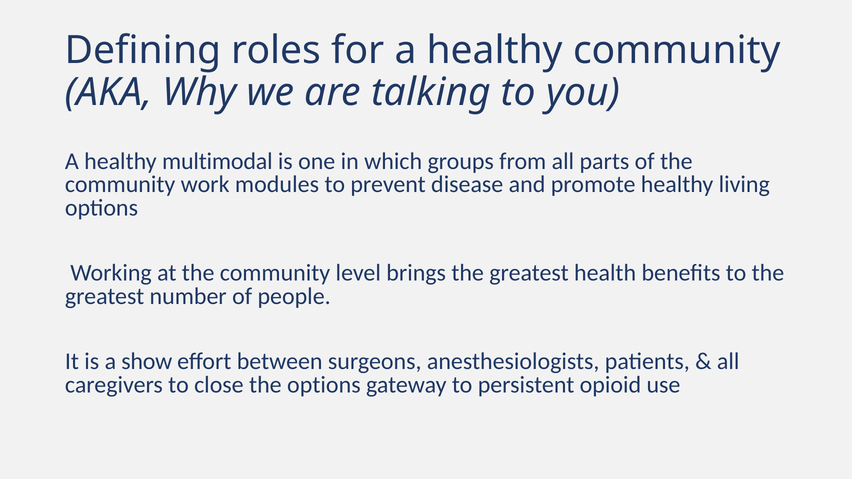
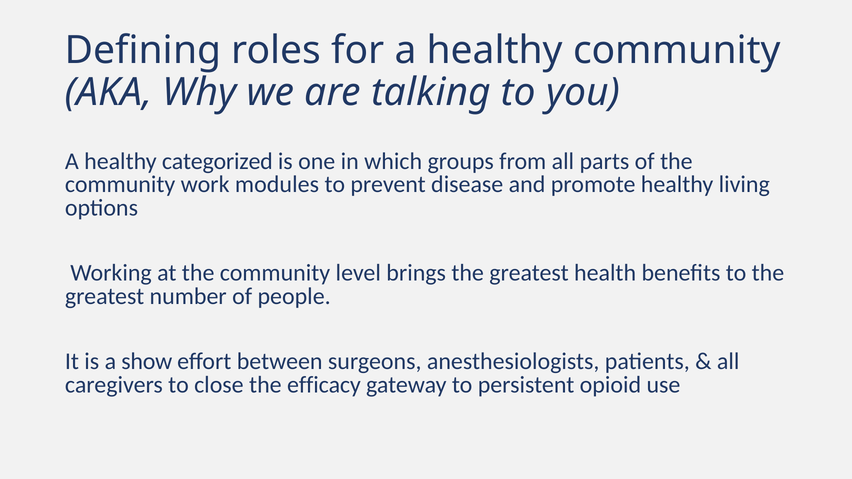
multimodal: multimodal -> categorized
the options: options -> efficacy
